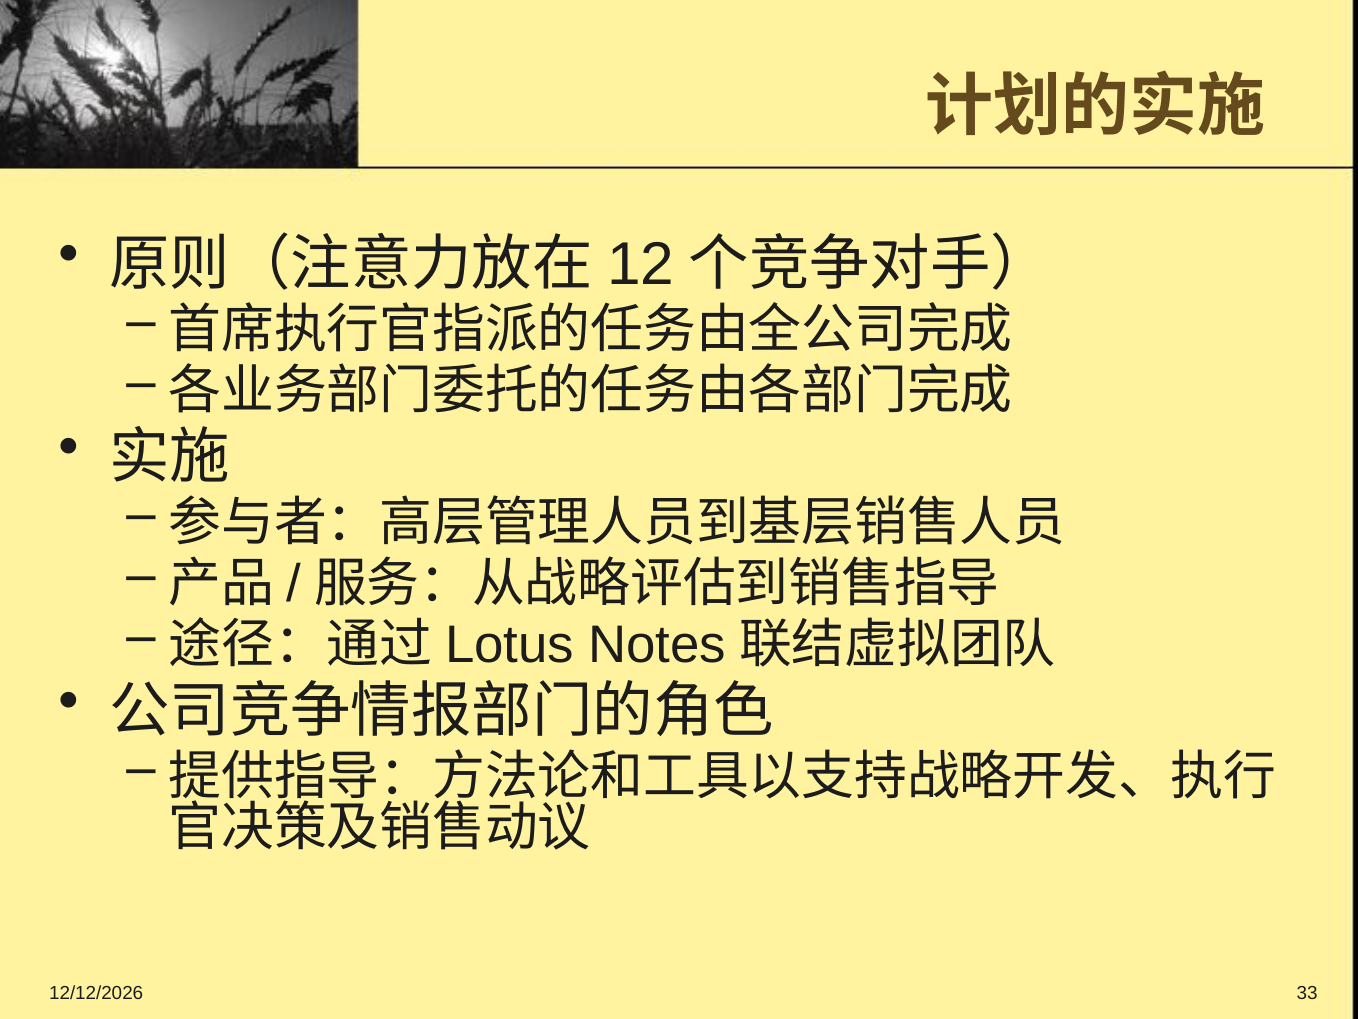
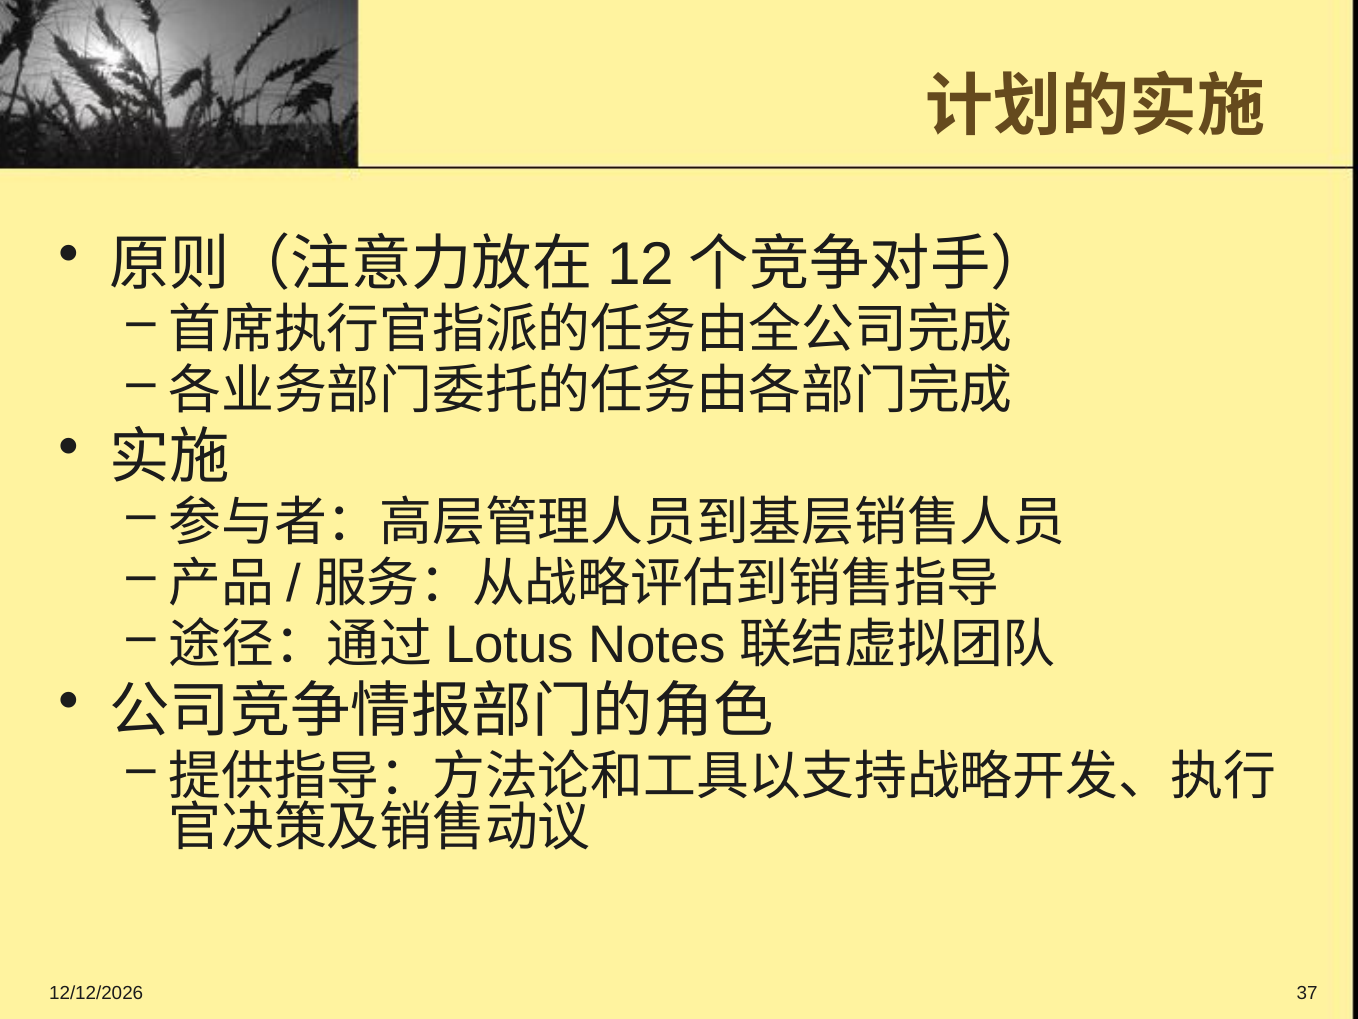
33: 33 -> 37
